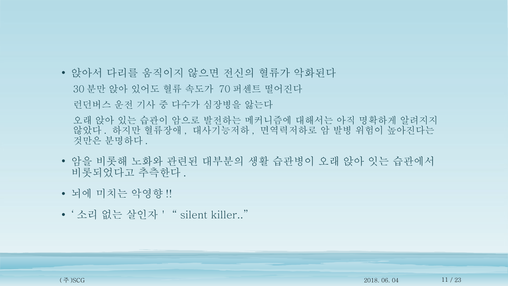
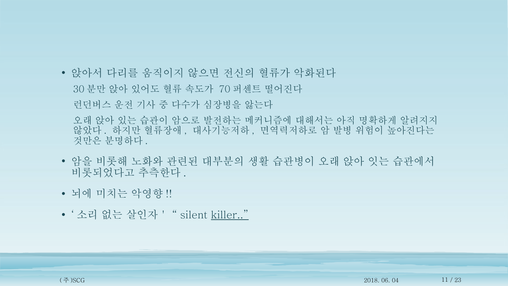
killer underline: none -> present
